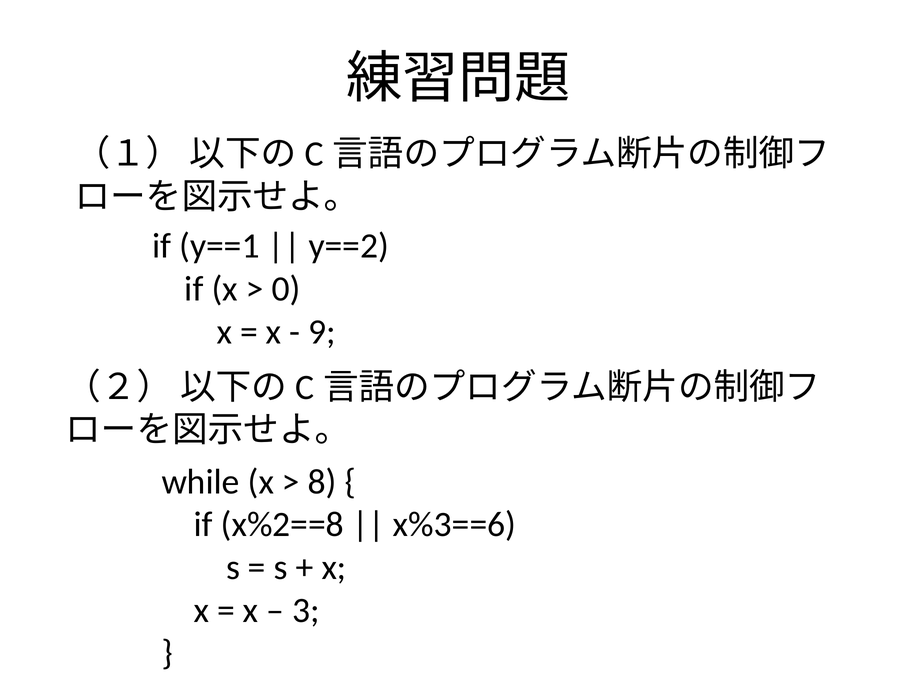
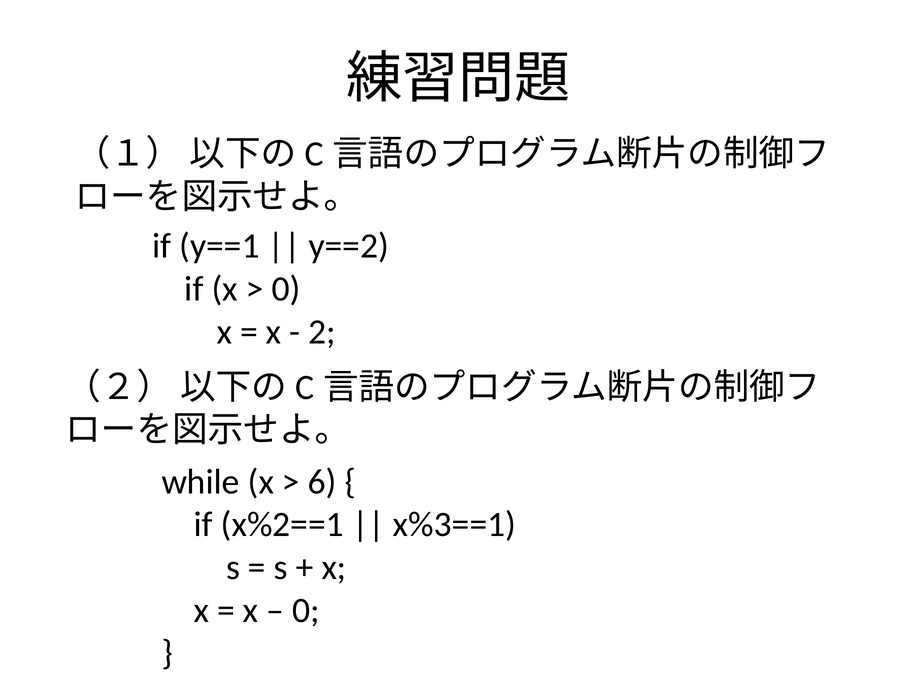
9: 9 -> 2
8: 8 -> 6
x%2==8: x%2==8 -> x%2==1
x%3==6: x%3==6 -> x%3==1
3 at (306, 610): 3 -> 0
